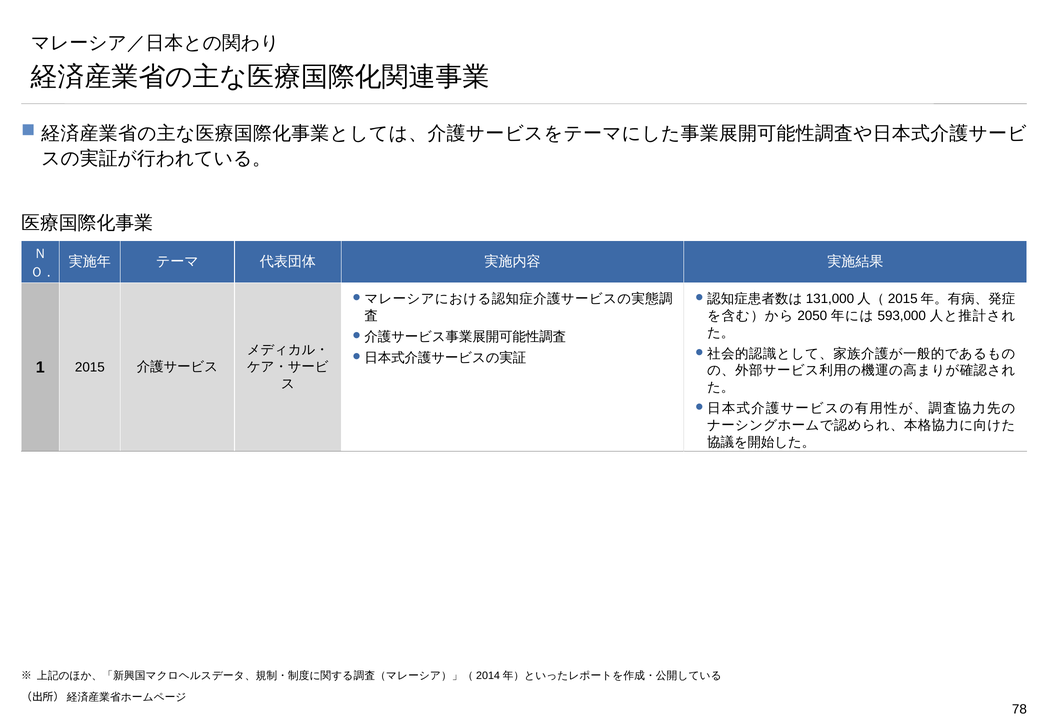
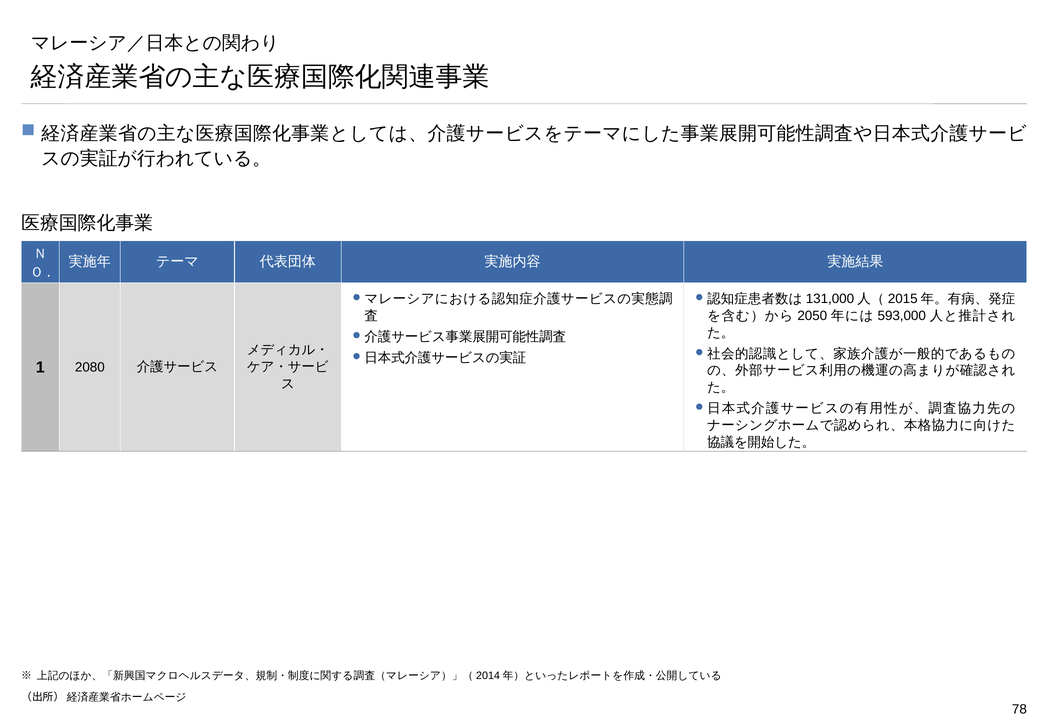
2015: 2015 -> 2080
